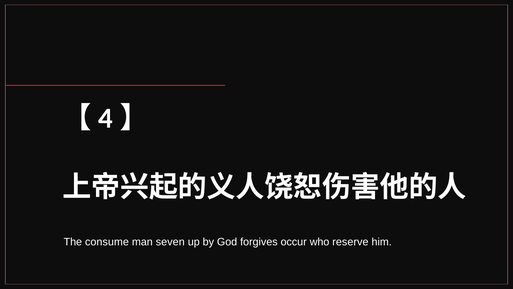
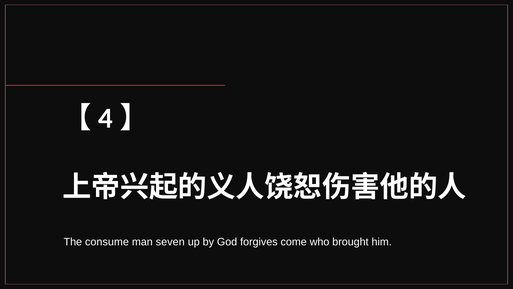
occur: occur -> come
reserve: reserve -> brought
